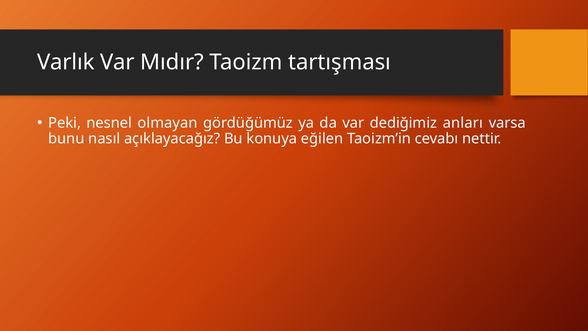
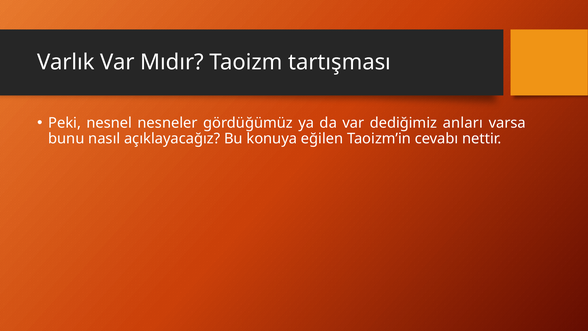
olmayan: olmayan -> nesneler
